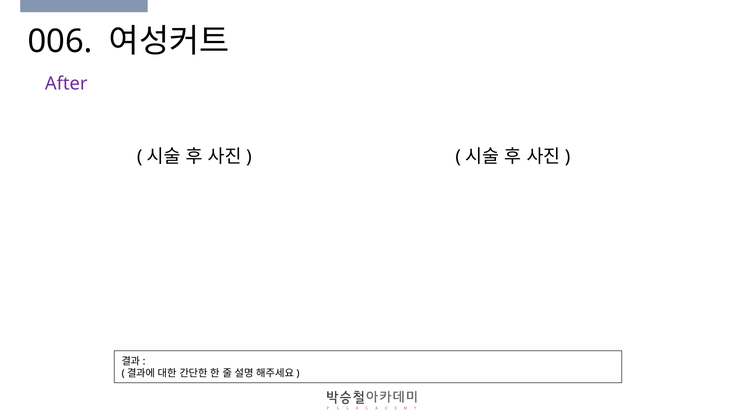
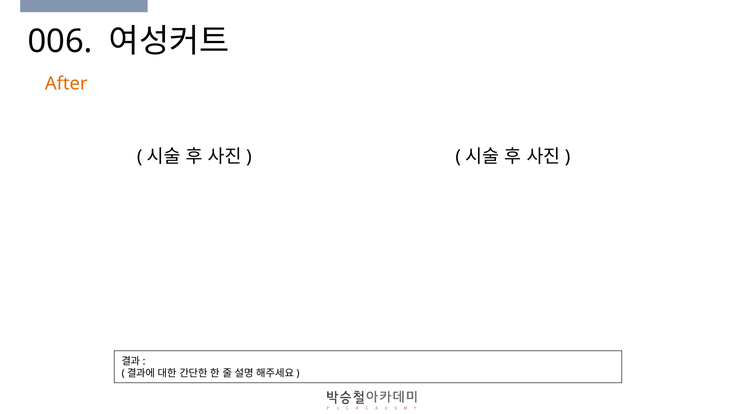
After colour: purple -> orange
